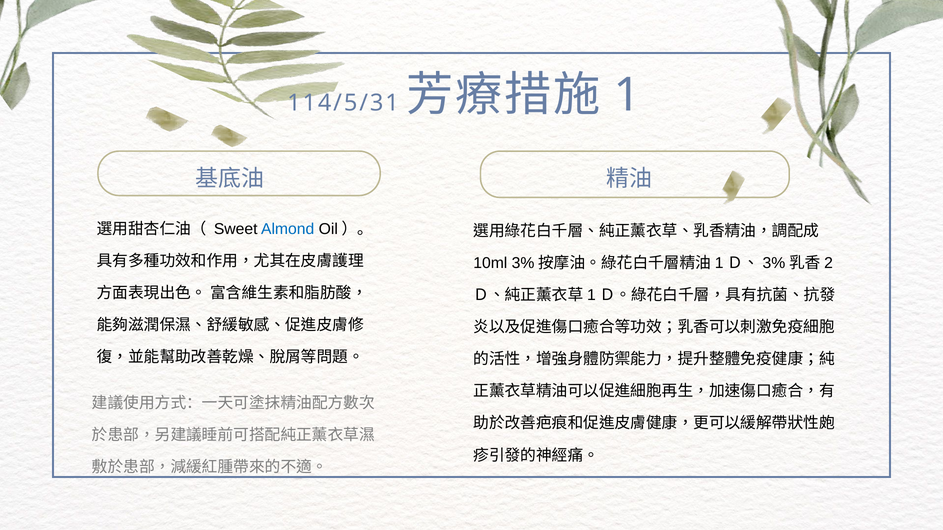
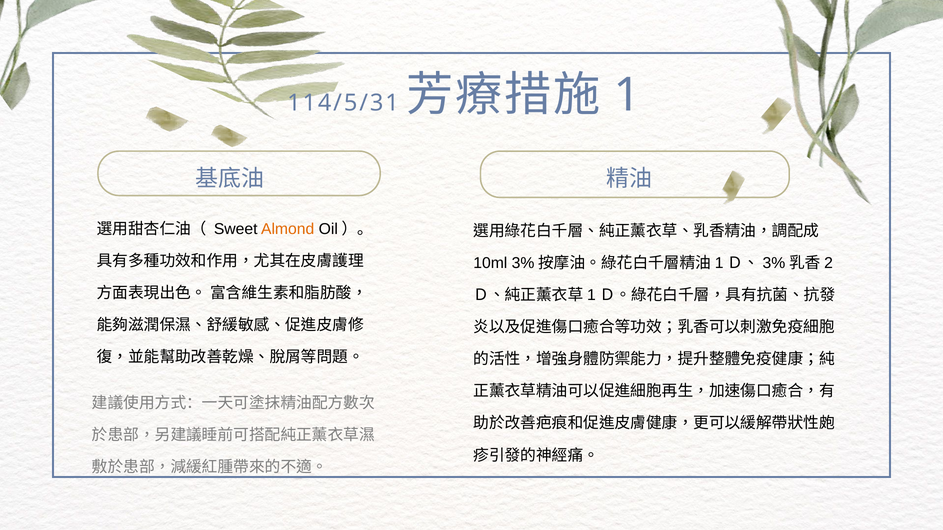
Almond colour: blue -> orange
